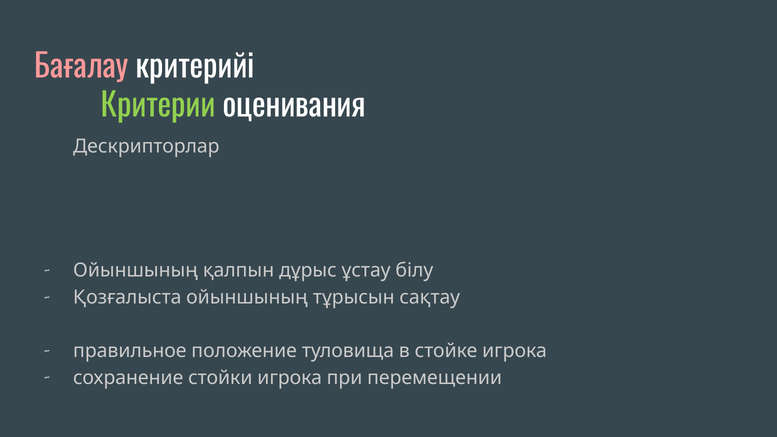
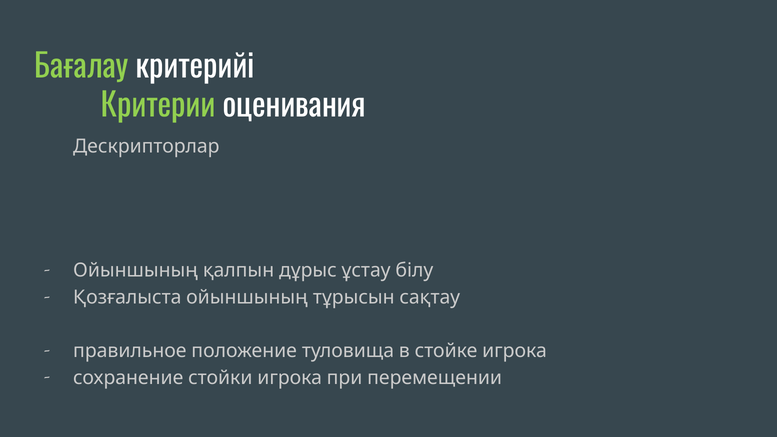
Бағалау colour: pink -> light green
